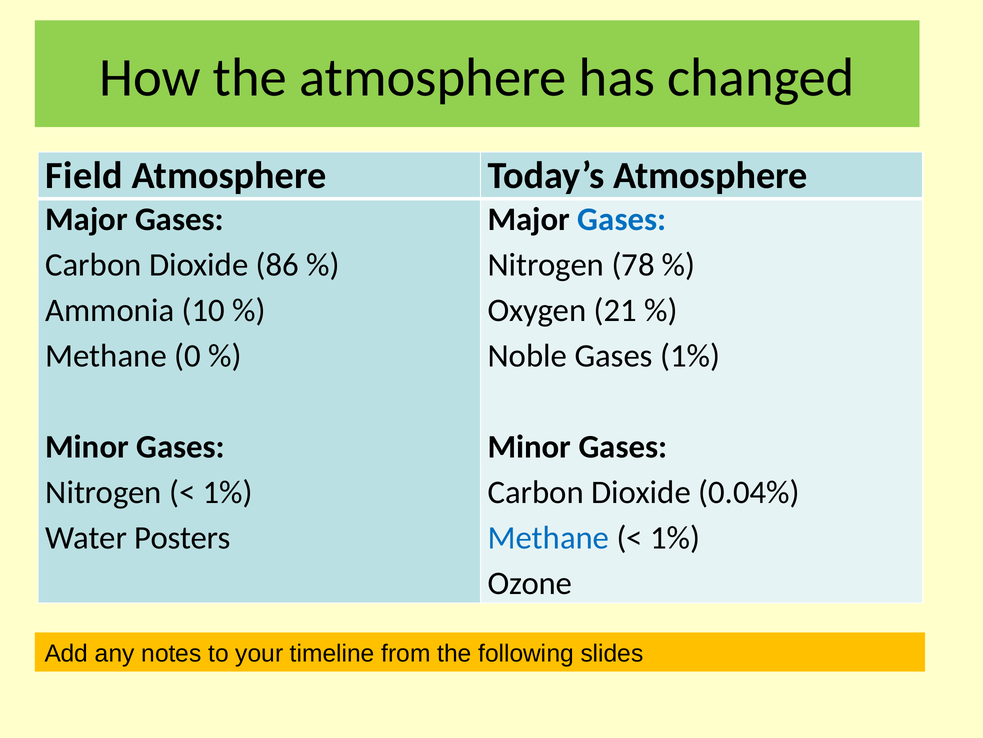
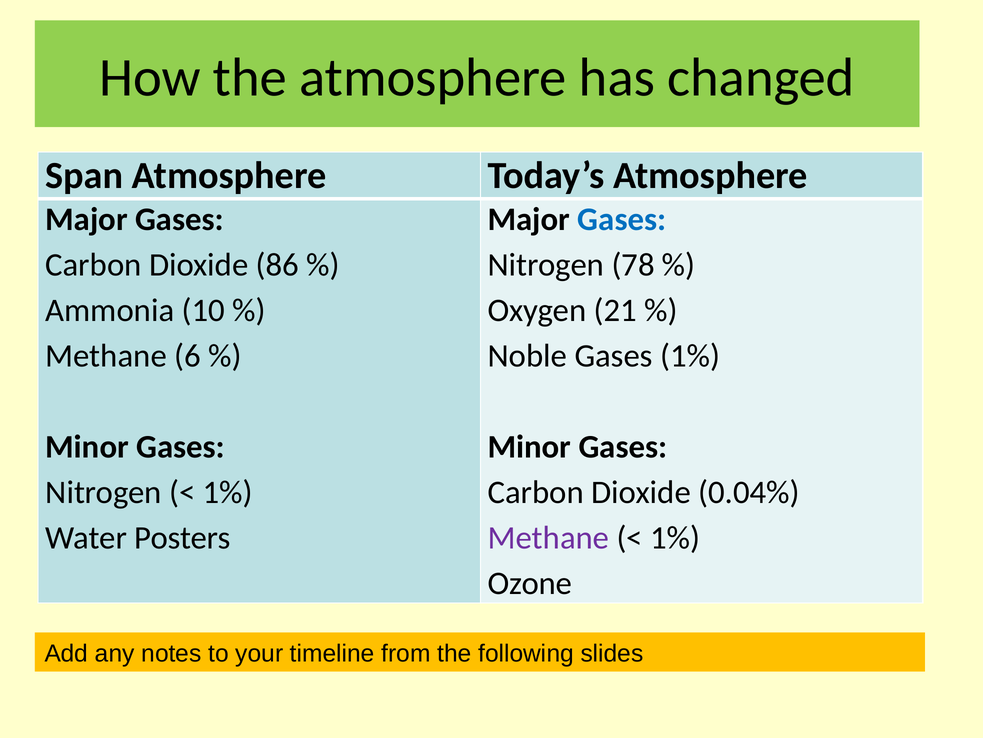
Field: Field -> Span
0: 0 -> 6
Methane at (548, 537) colour: blue -> purple
